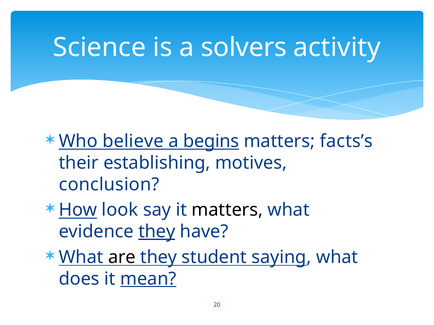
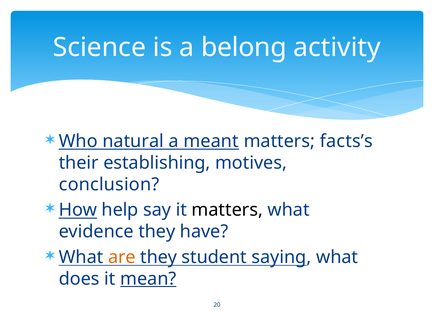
solvers: solvers -> belong
believe: believe -> natural
begins: begins -> meant
look: look -> help
they at (157, 232) underline: present -> none
are colour: black -> orange
